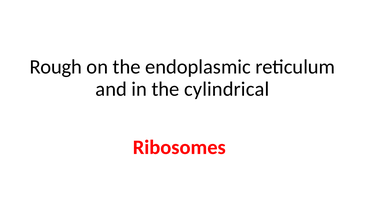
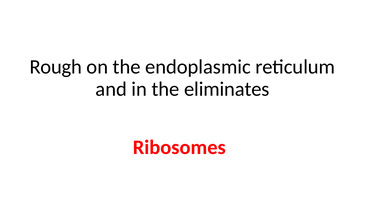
cylindrical: cylindrical -> eliminates
